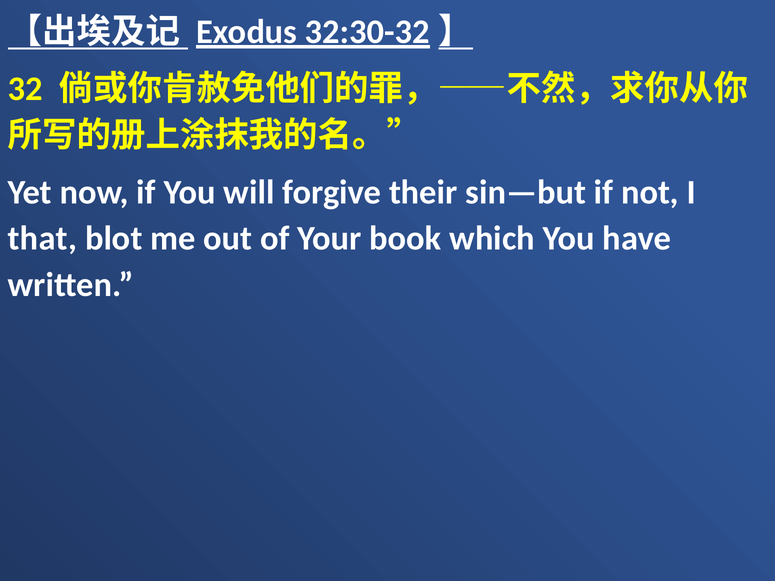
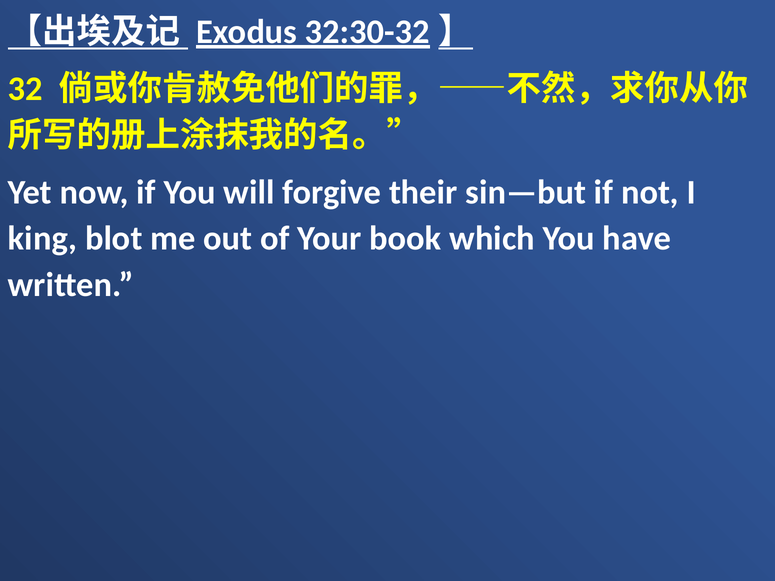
that: that -> king
